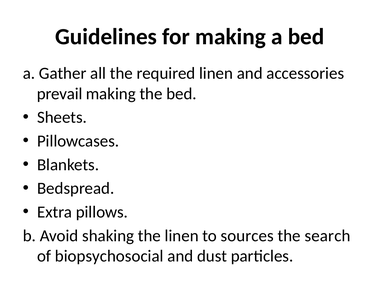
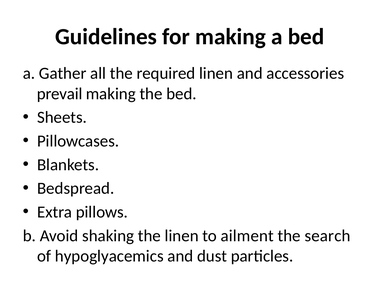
sources: sources -> ailment
biopsychosocial: biopsychosocial -> hypoglyacemics
